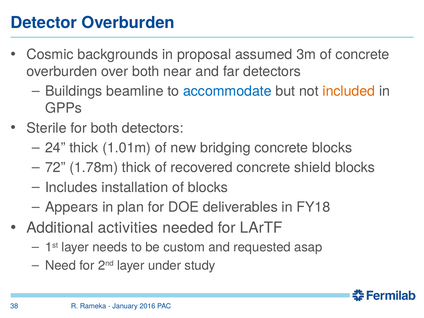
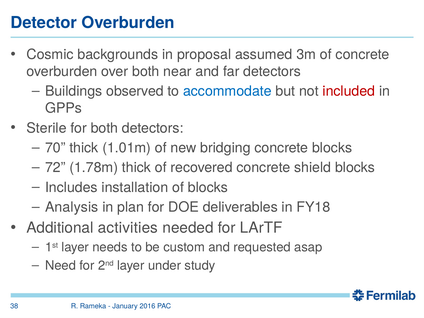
beamline: beamline -> observed
included colour: orange -> red
24: 24 -> 70
Appears: Appears -> Analysis
